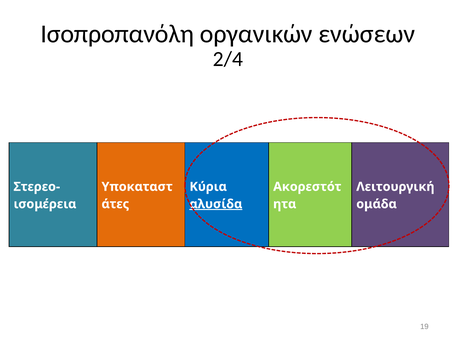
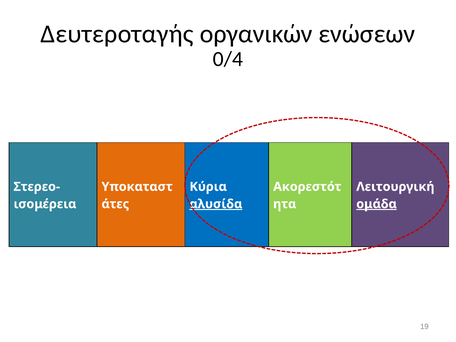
Ισοπροπανόλη: Ισοπροπανόλη -> Δευτεροταγής
2/4: 2/4 -> 0/4
ομάδα underline: none -> present
